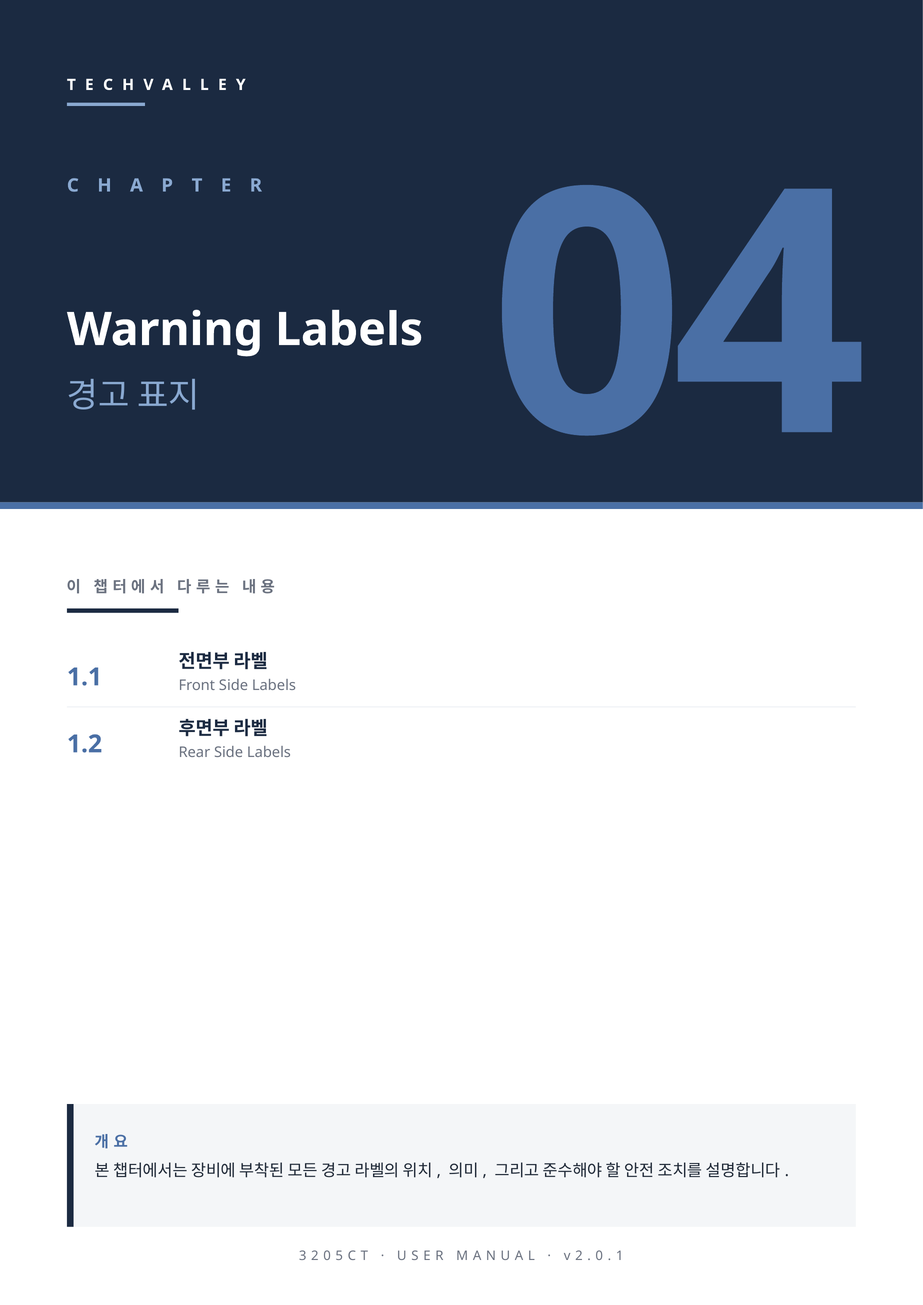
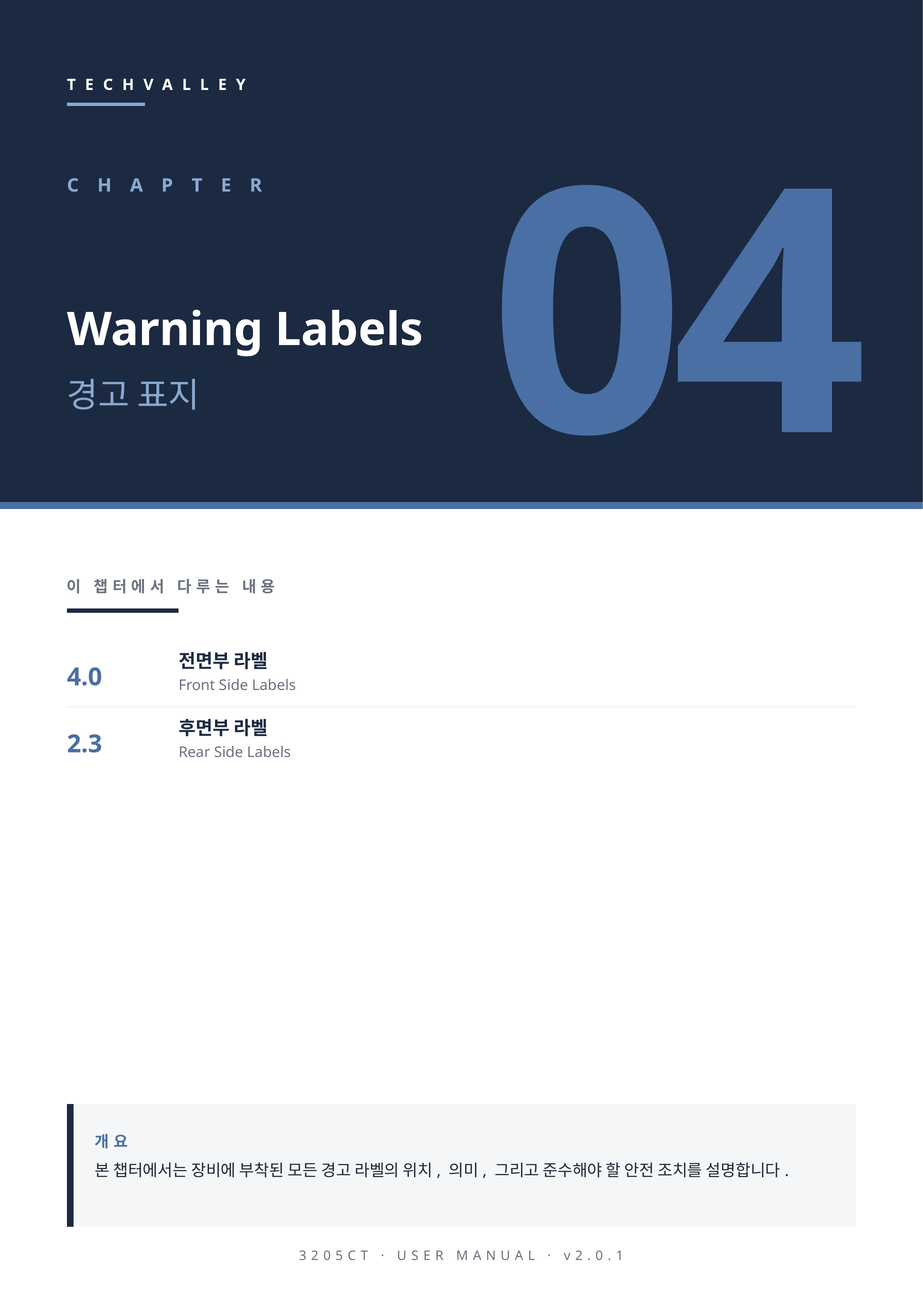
1.1: 1.1 -> 4.0
1.2: 1.2 -> 2.3
